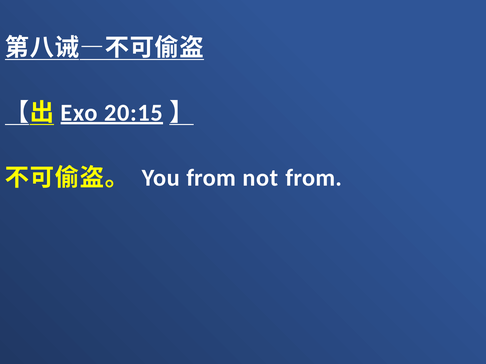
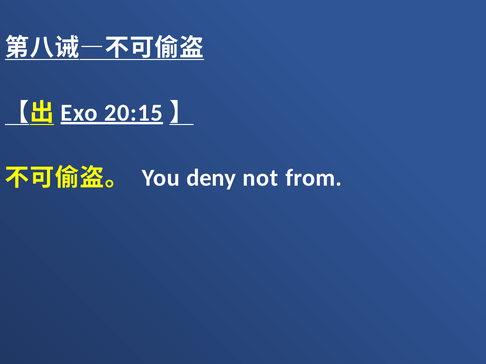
You from: from -> deny
